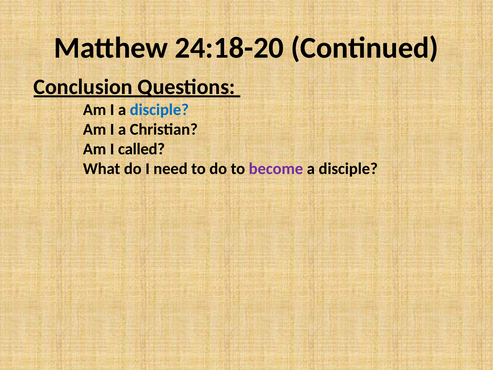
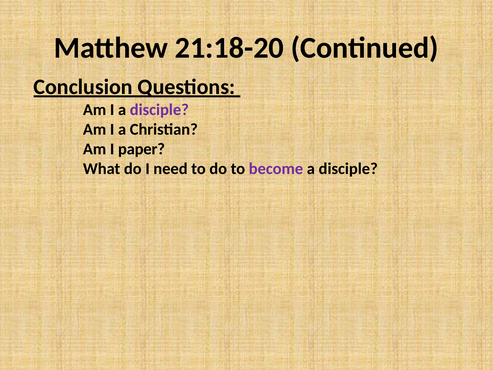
24:18-20: 24:18-20 -> 21:18-20
disciple at (159, 110) colour: blue -> purple
called: called -> paper
